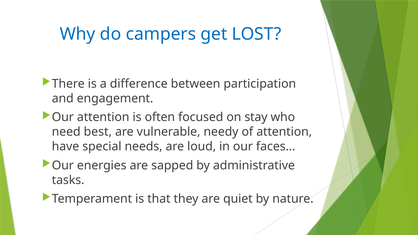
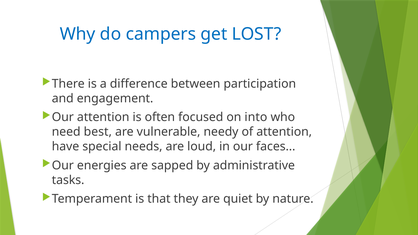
stay: stay -> into
